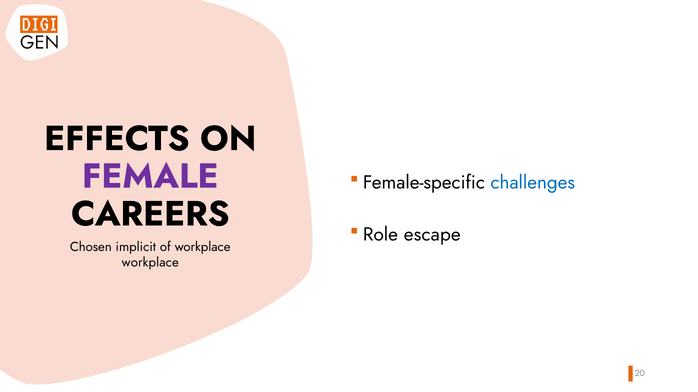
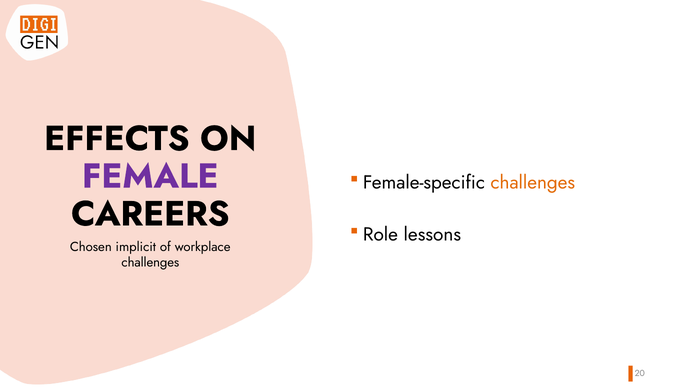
challenges at (533, 183) colour: blue -> orange
escape: escape -> lessons
workplace at (150, 263): workplace -> challenges
